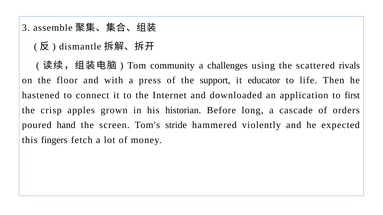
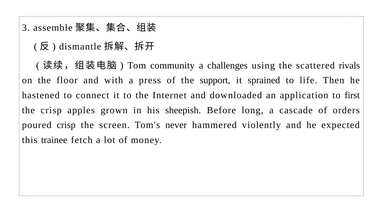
educator: educator -> sprained
historian: historian -> sheepish
poured hand: hand -> crisp
stride: stride -> never
fingers: fingers -> trainee
